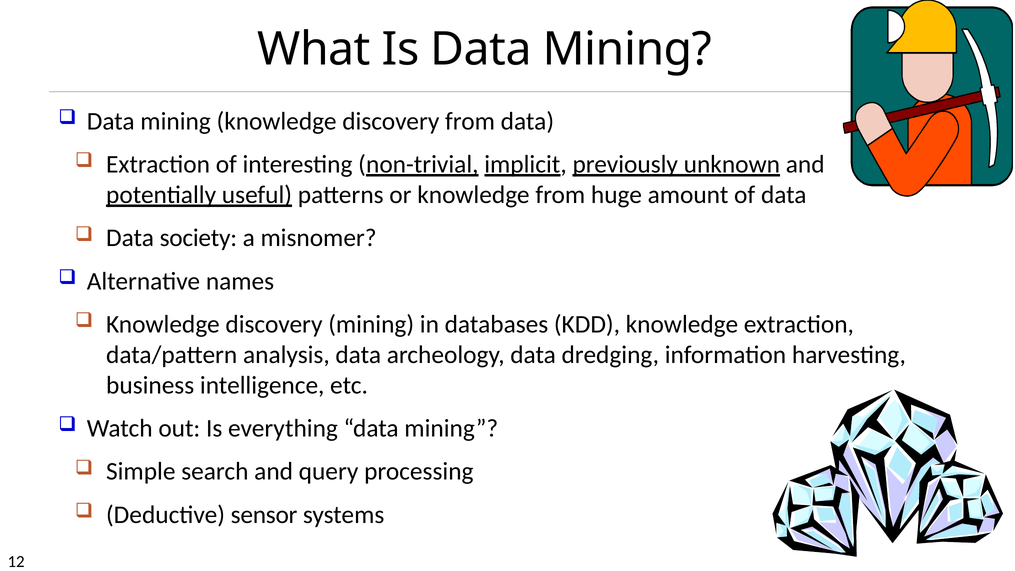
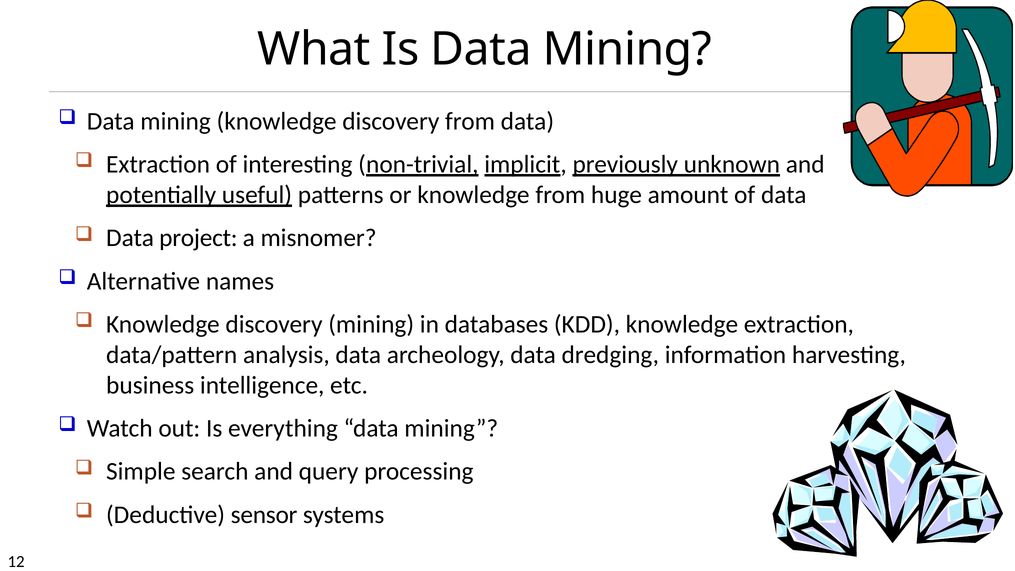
society: society -> project
